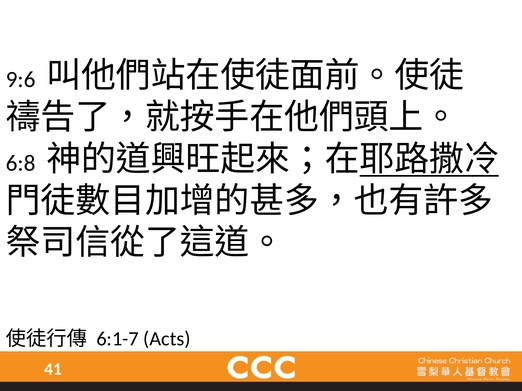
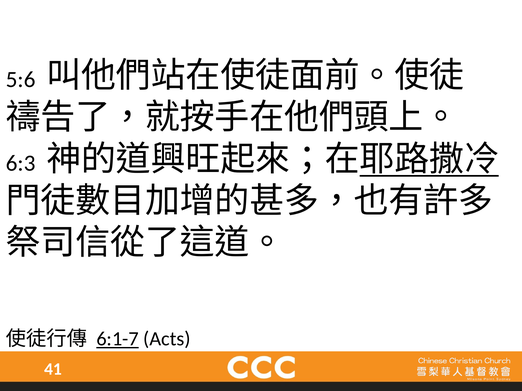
9:6: 9:6 -> 5:6
6:8: 6:8 -> 6:3
6:1-7 underline: none -> present
